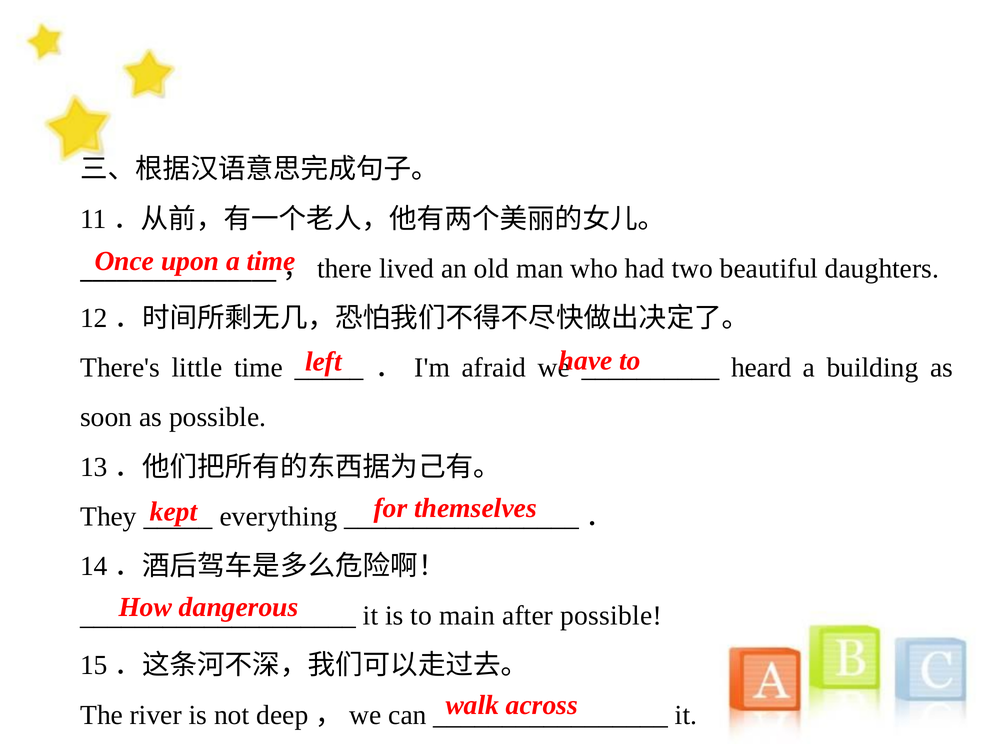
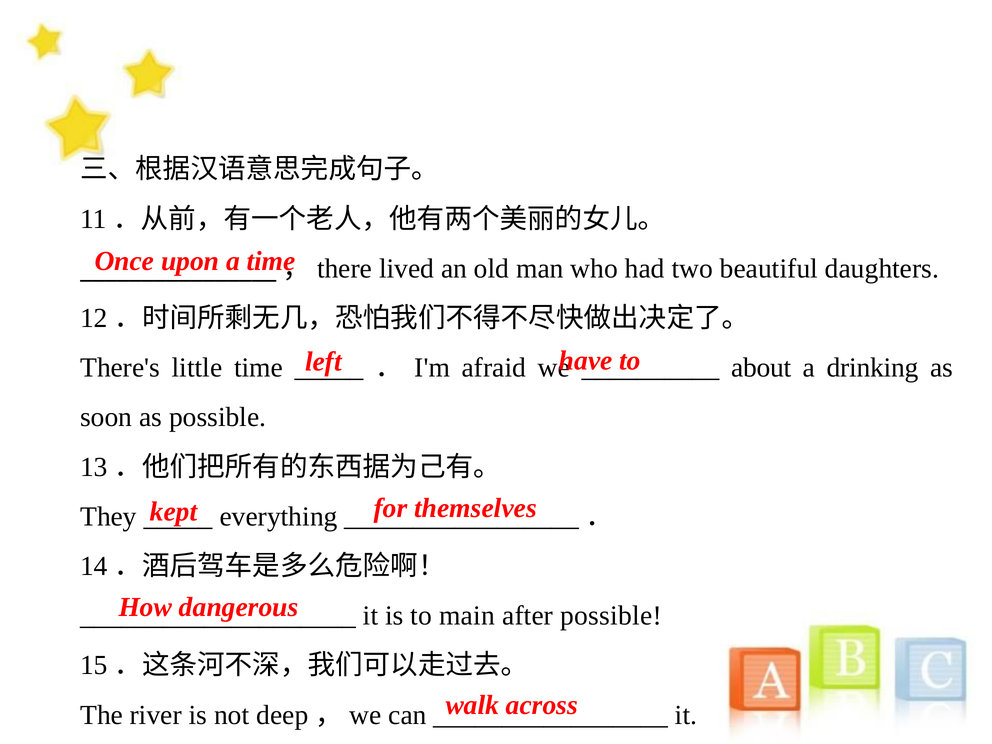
heard: heard -> about
building: building -> drinking
